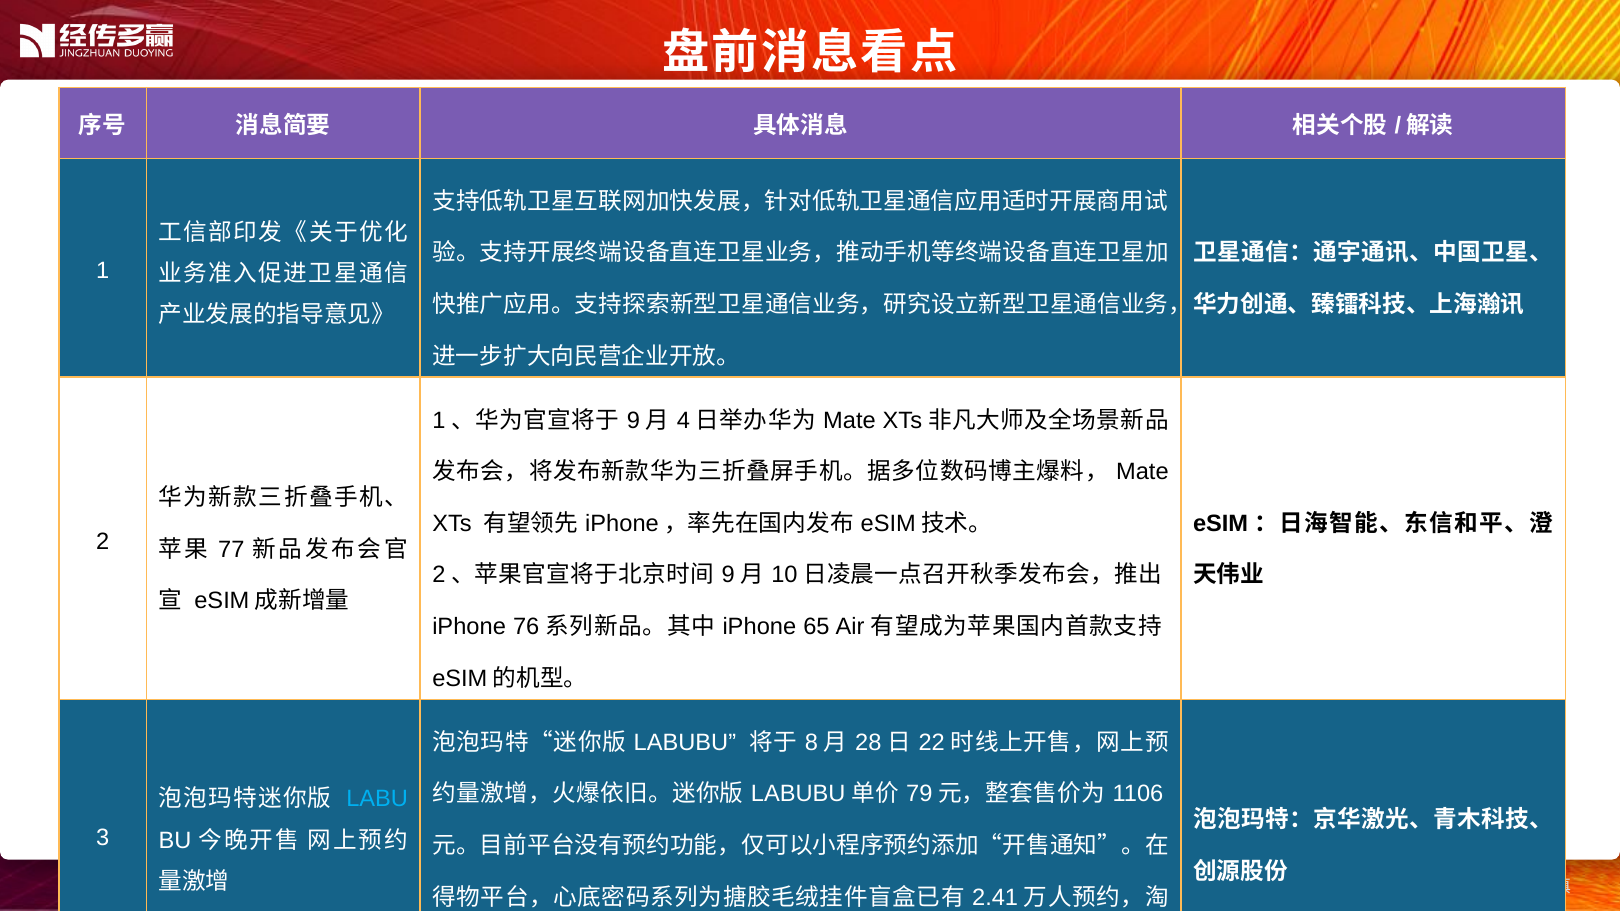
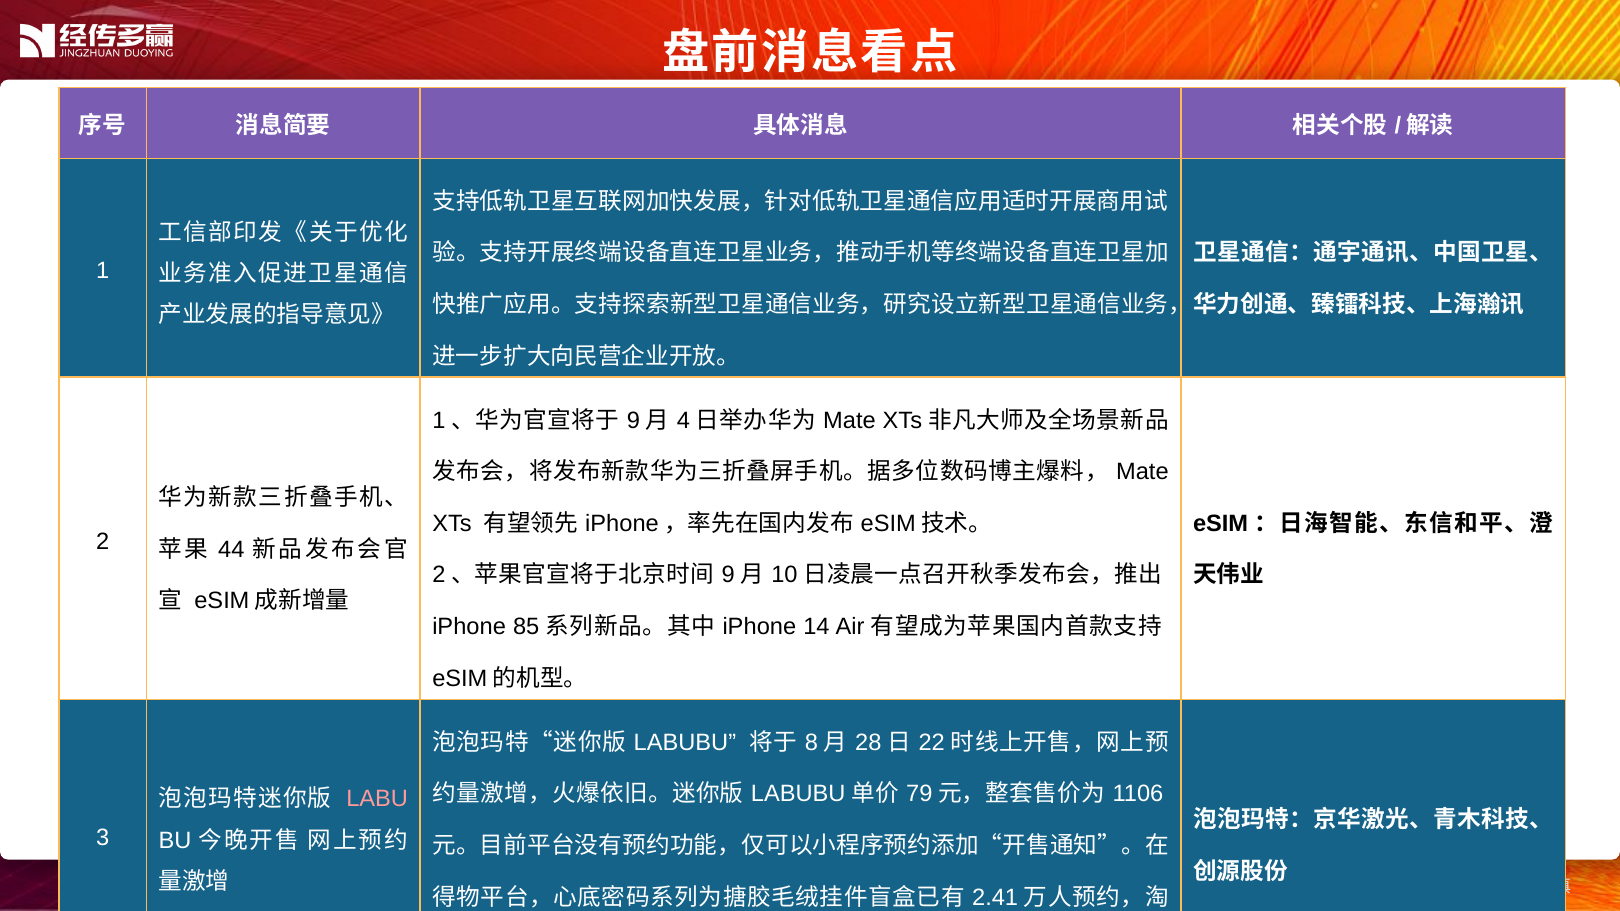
77: 77 -> 44
76: 76 -> 85
65: 65 -> 14
LABU colour: light blue -> pink
